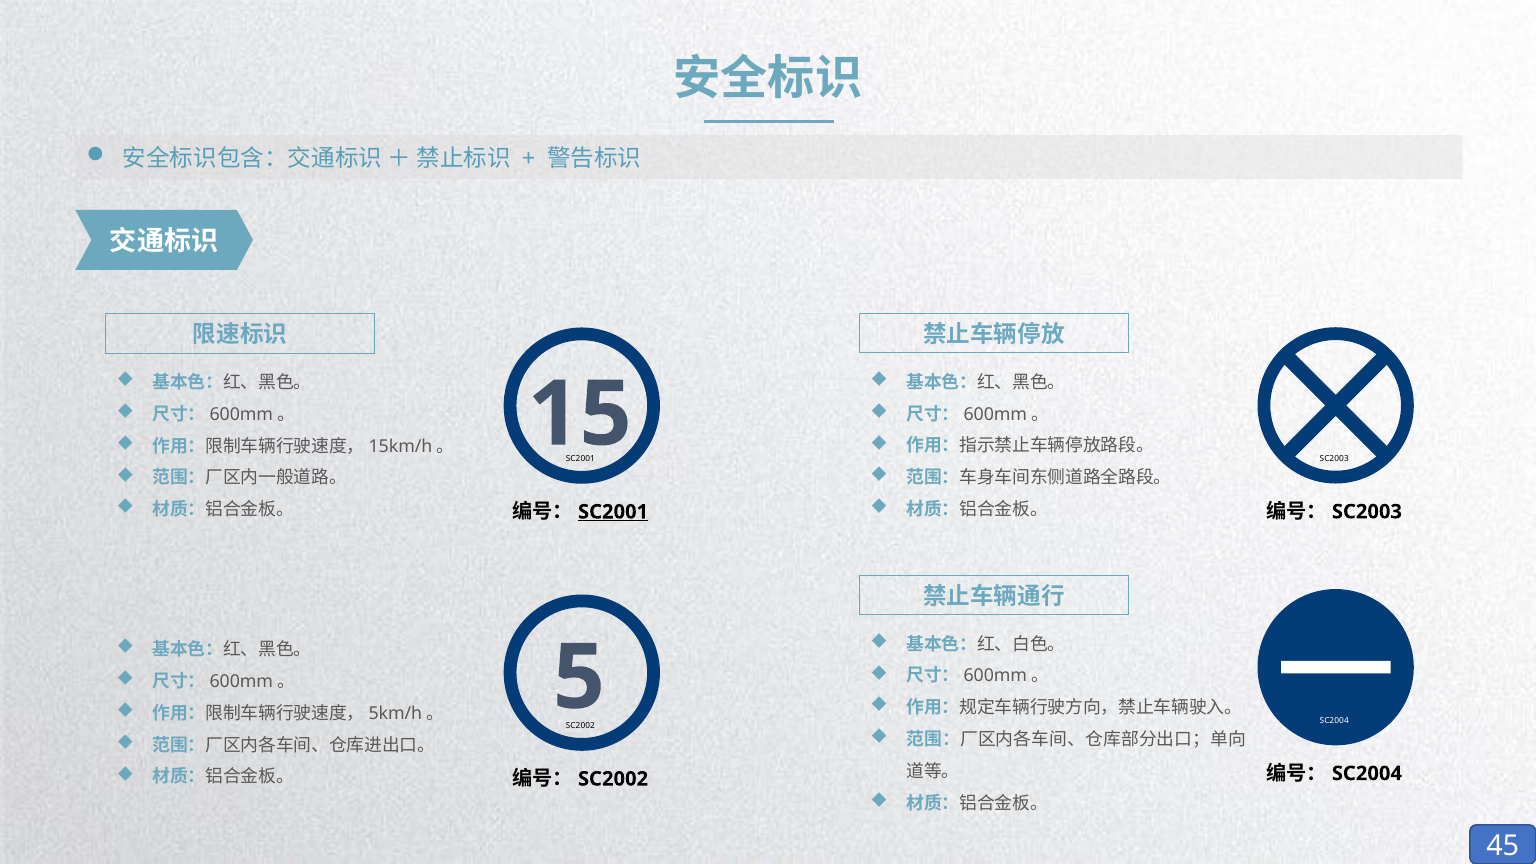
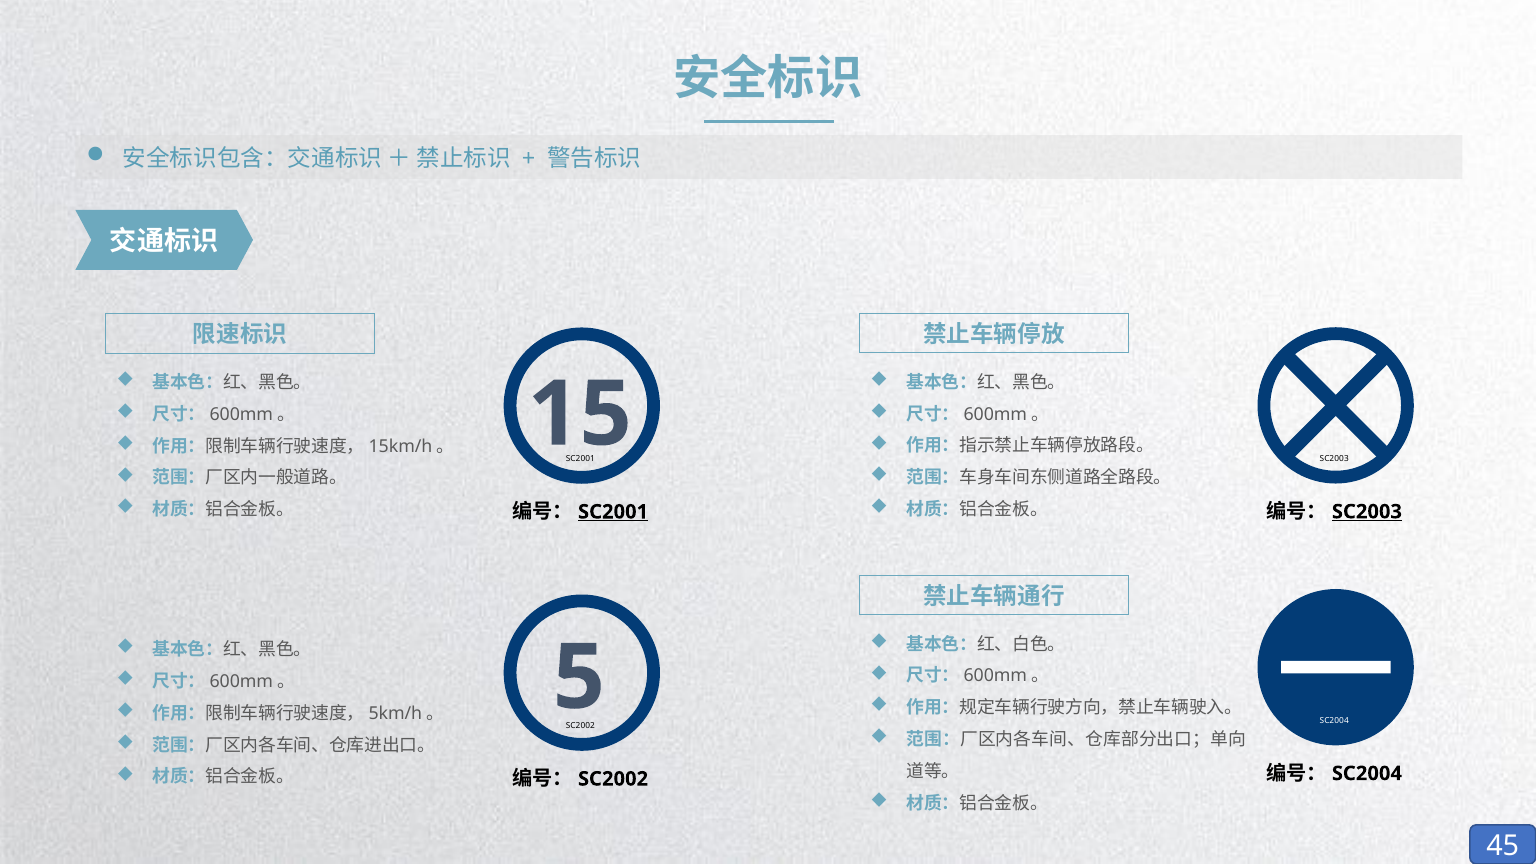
SC2003 at (1367, 512) underline: none -> present
